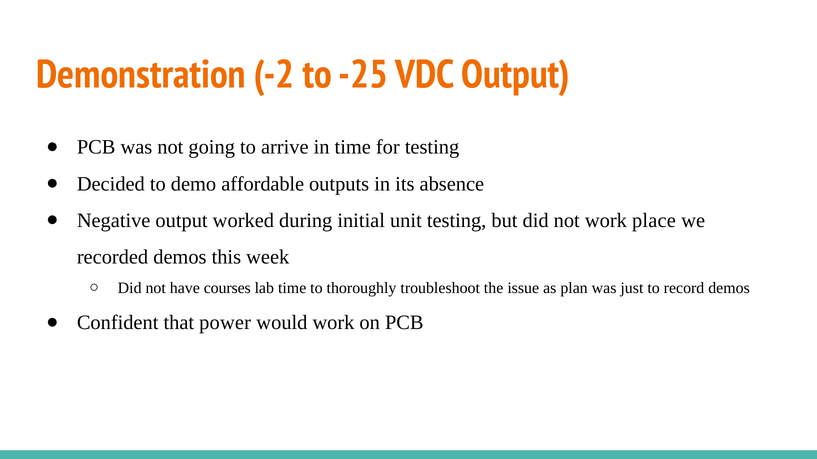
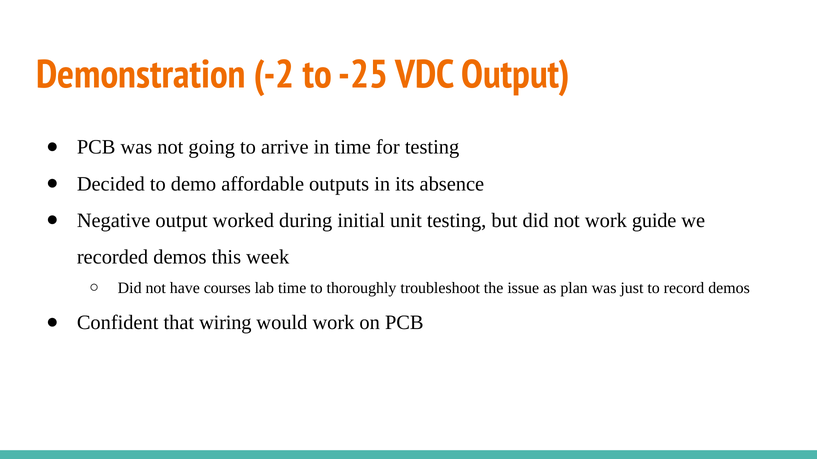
place: place -> guide
power: power -> wiring
